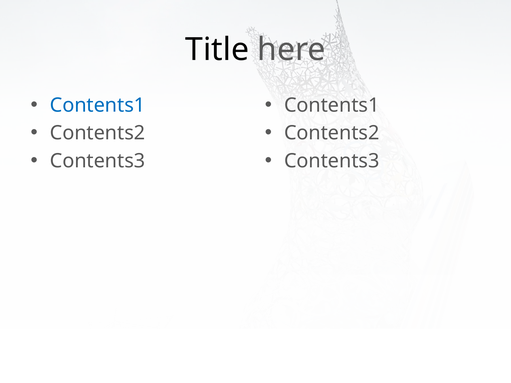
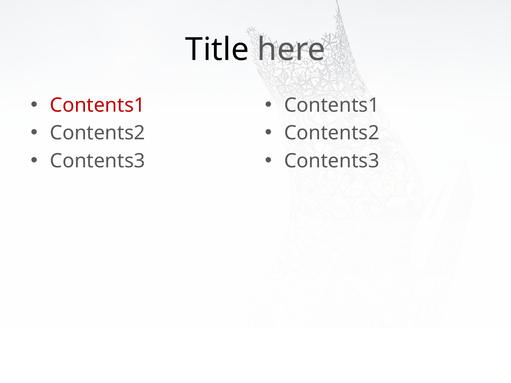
Contents1 at (98, 105) colour: blue -> red
